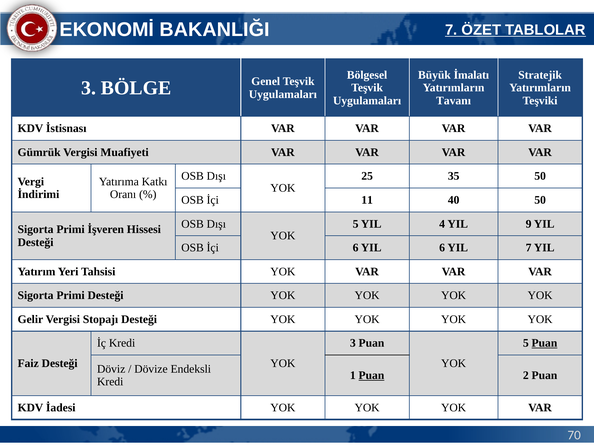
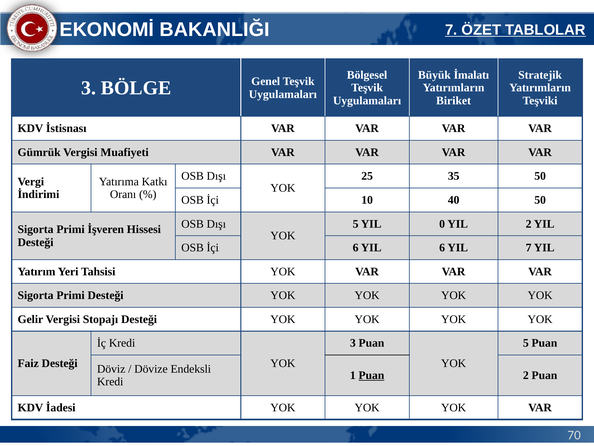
Tavanı: Tavanı -> Biriket
11: 11 -> 10
4: 4 -> 0
YIL 9: 9 -> 2
Puan at (544, 343) underline: present -> none
